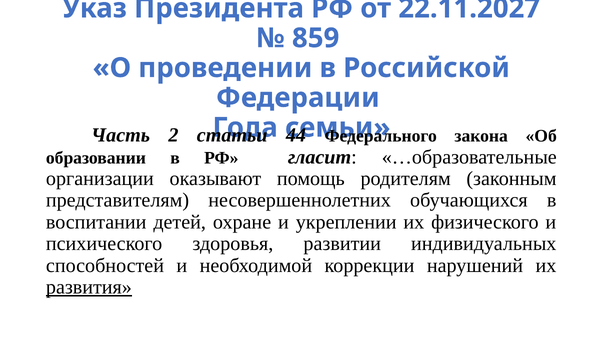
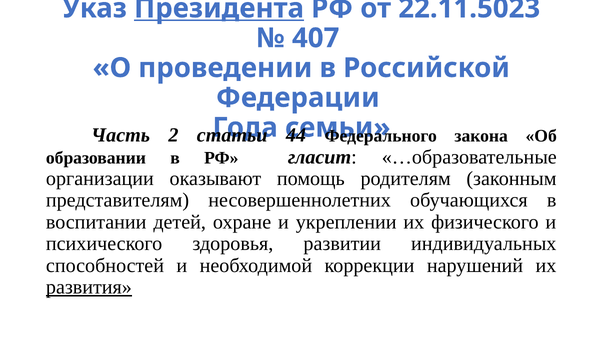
Президента underline: none -> present
22.11.2027: 22.11.2027 -> 22.11.5023
859: 859 -> 407
